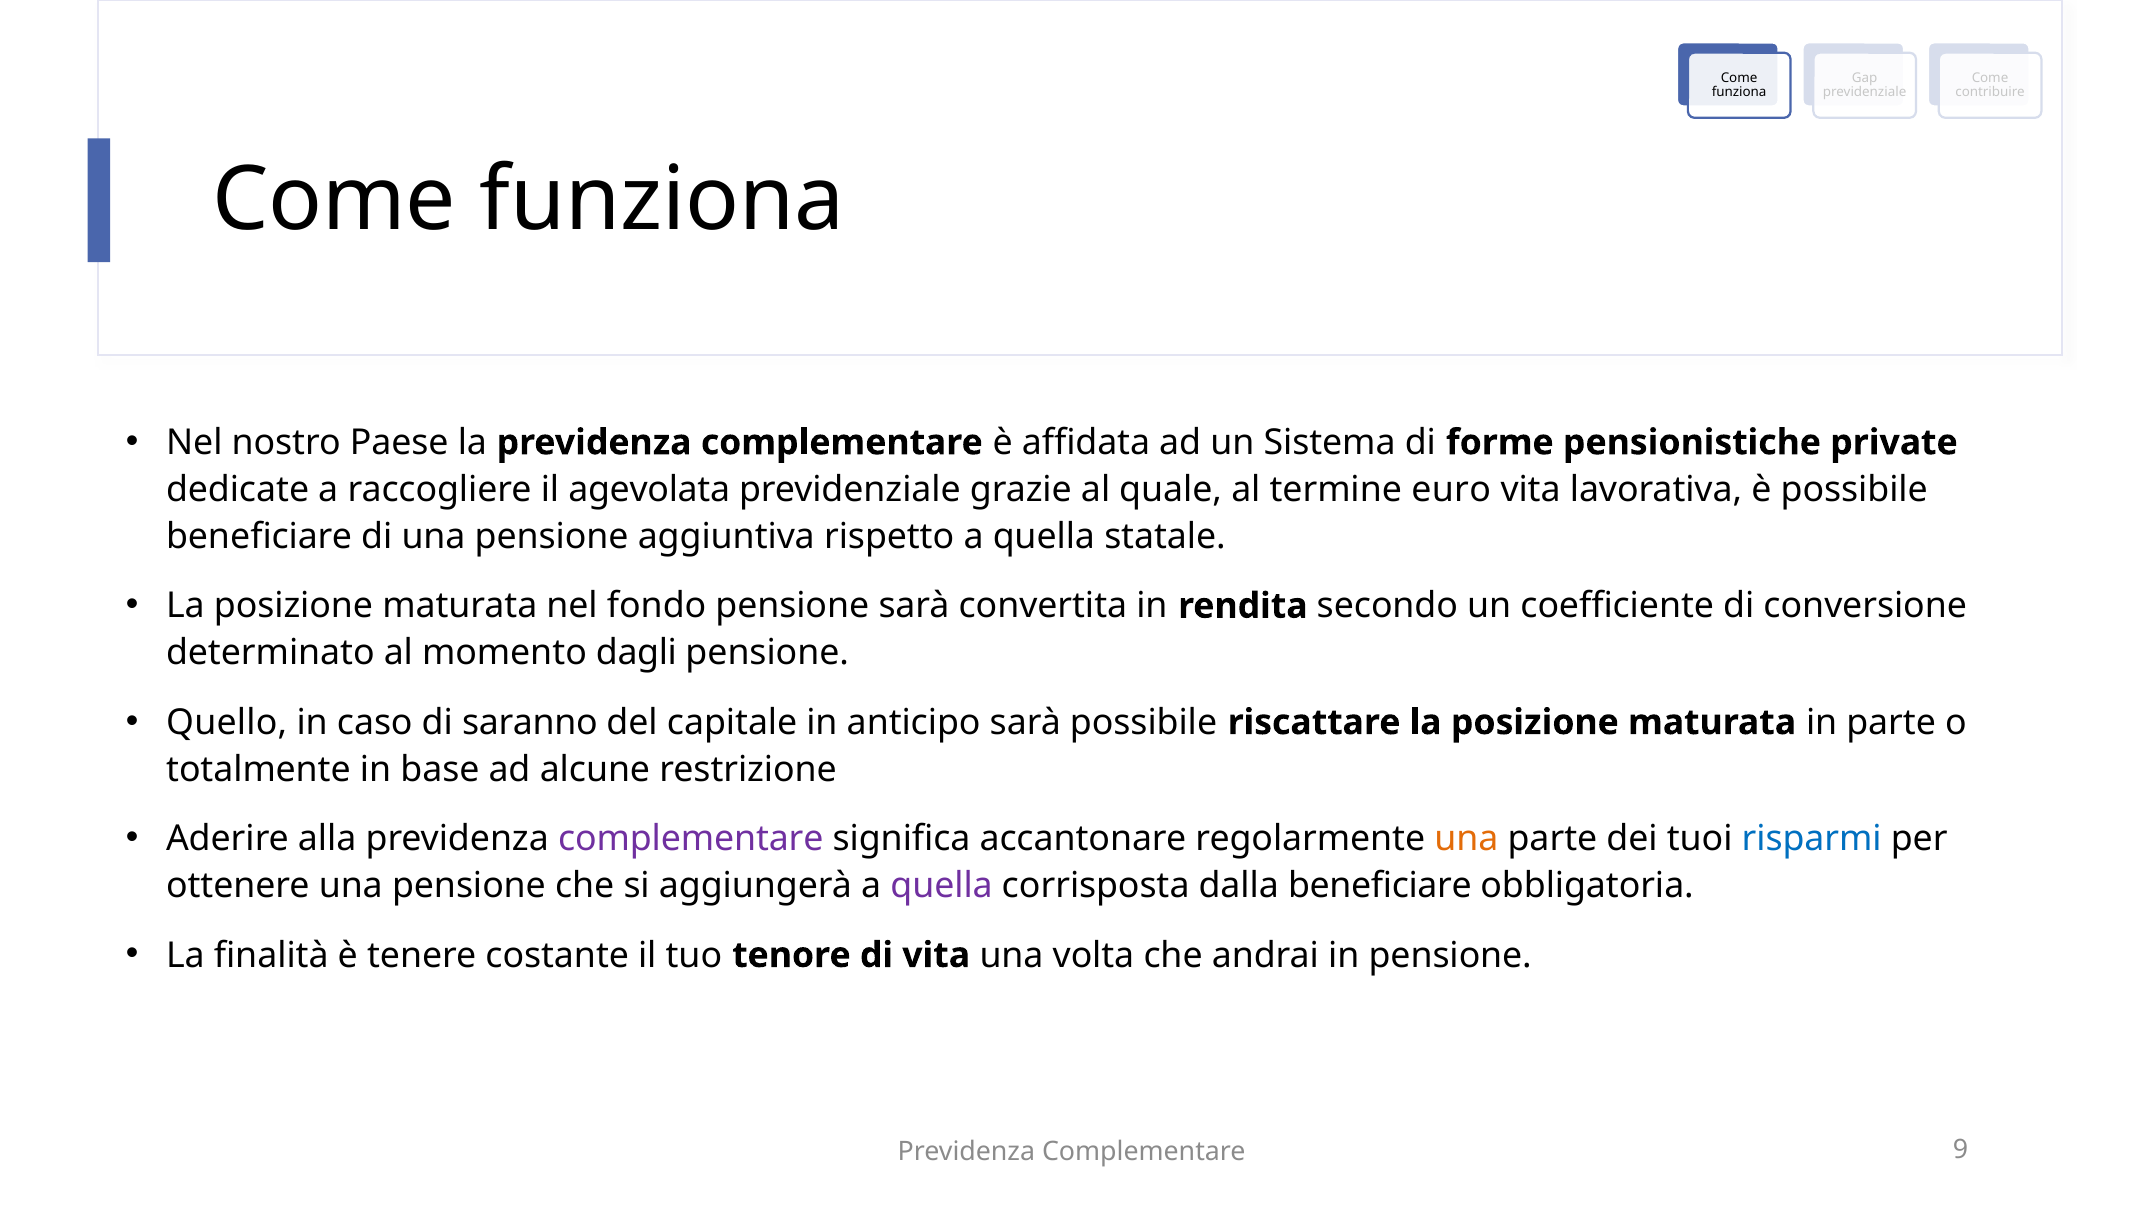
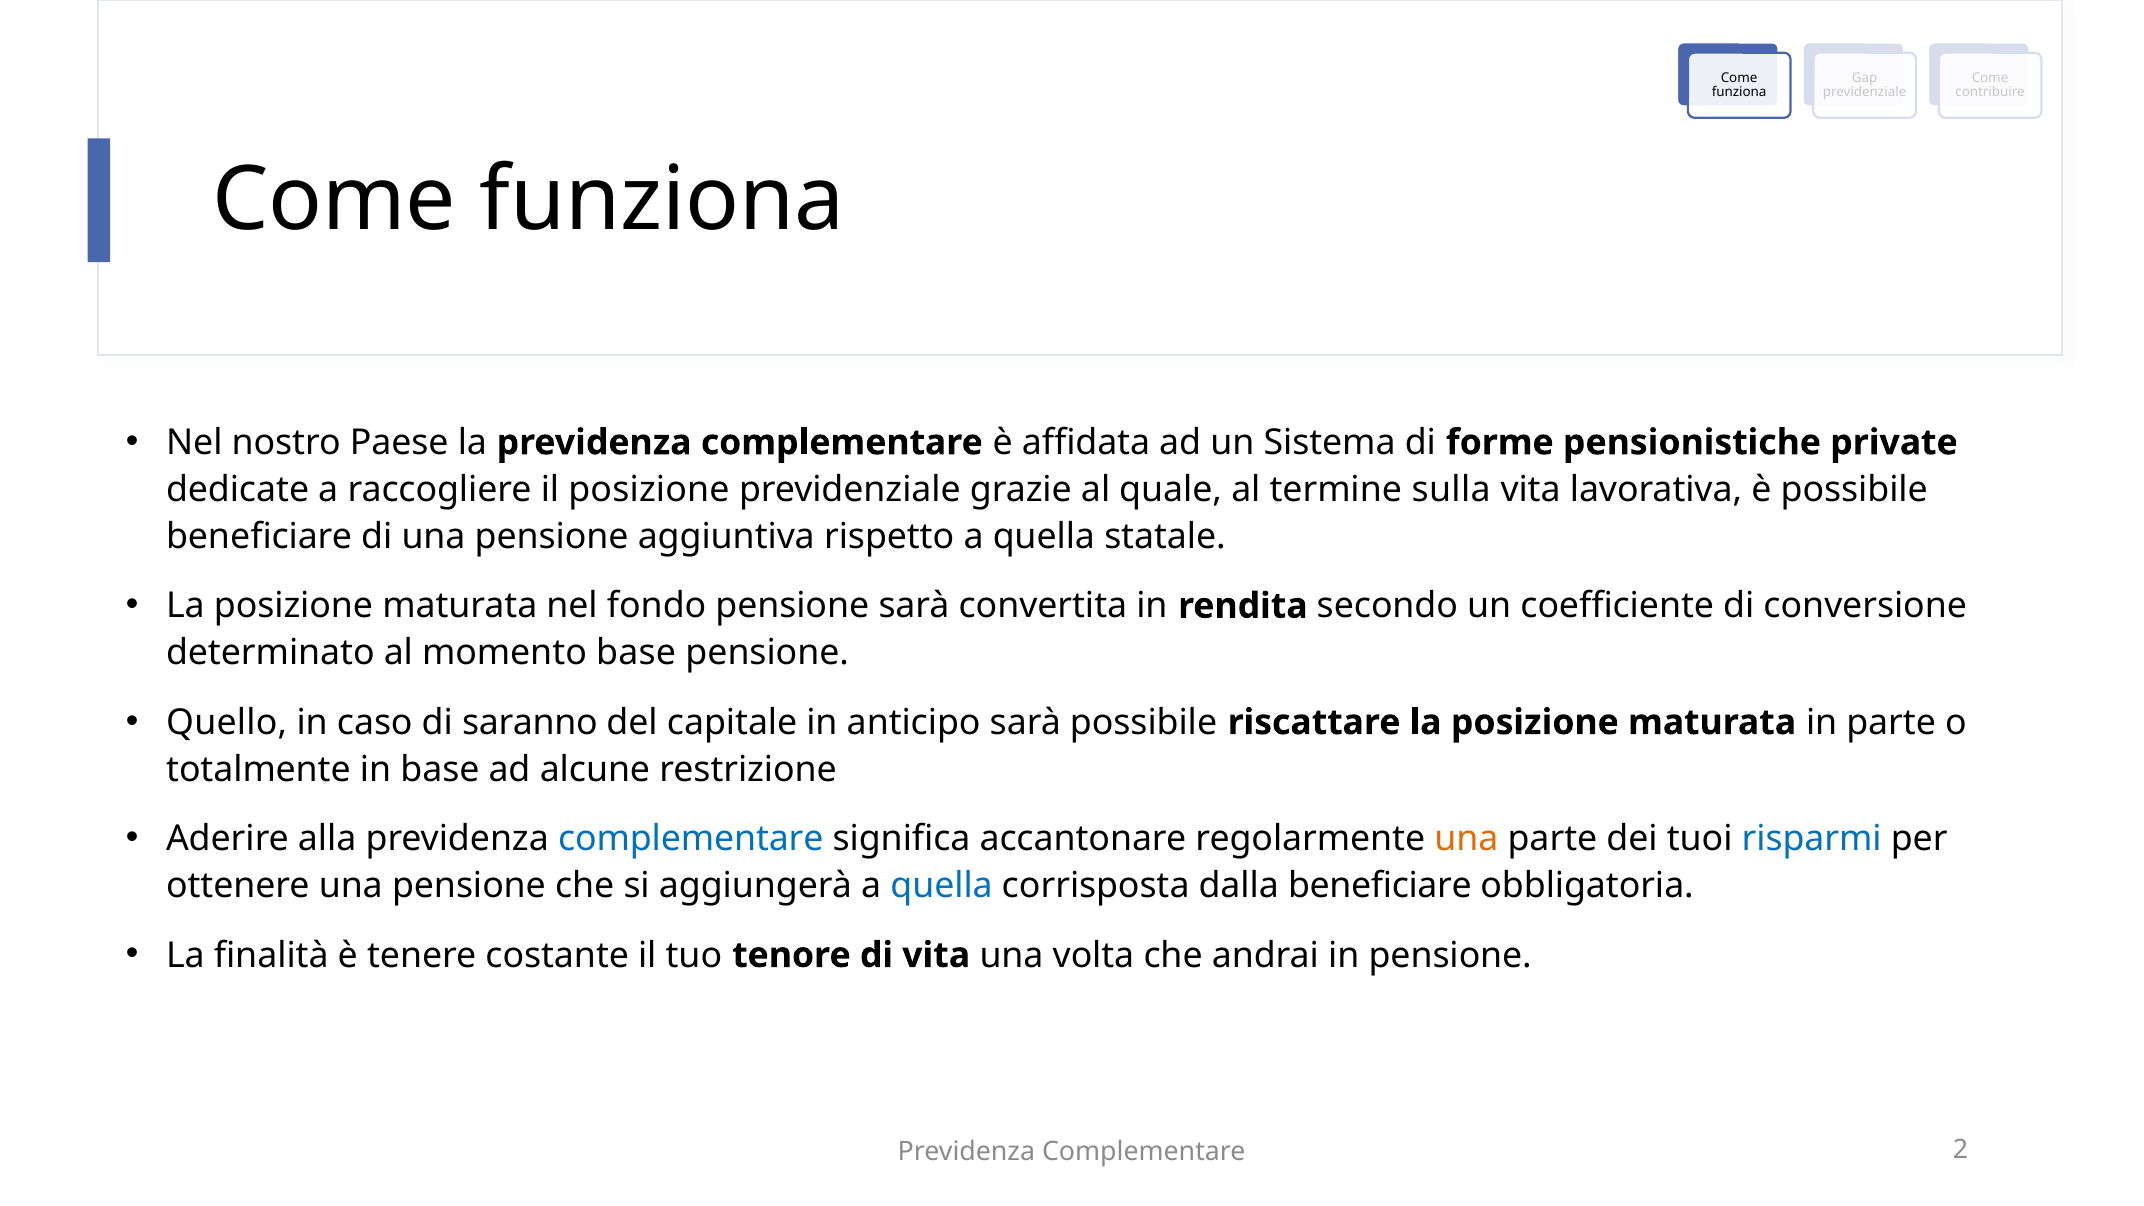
il agevolata: agevolata -> posizione
euro: euro -> sulla
momento dagli: dagli -> base
complementare at (691, 839) colour: purple -> blue
quella at (942, 886) colour: purple -> blue
9: 9 -> 2
